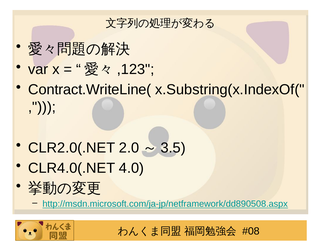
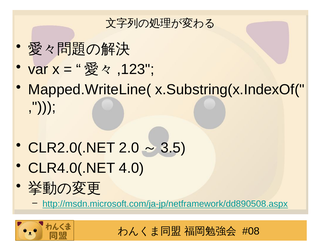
Contract.WriteLine(: Contract.WriteLine( -> Mapped.WriteLine(
